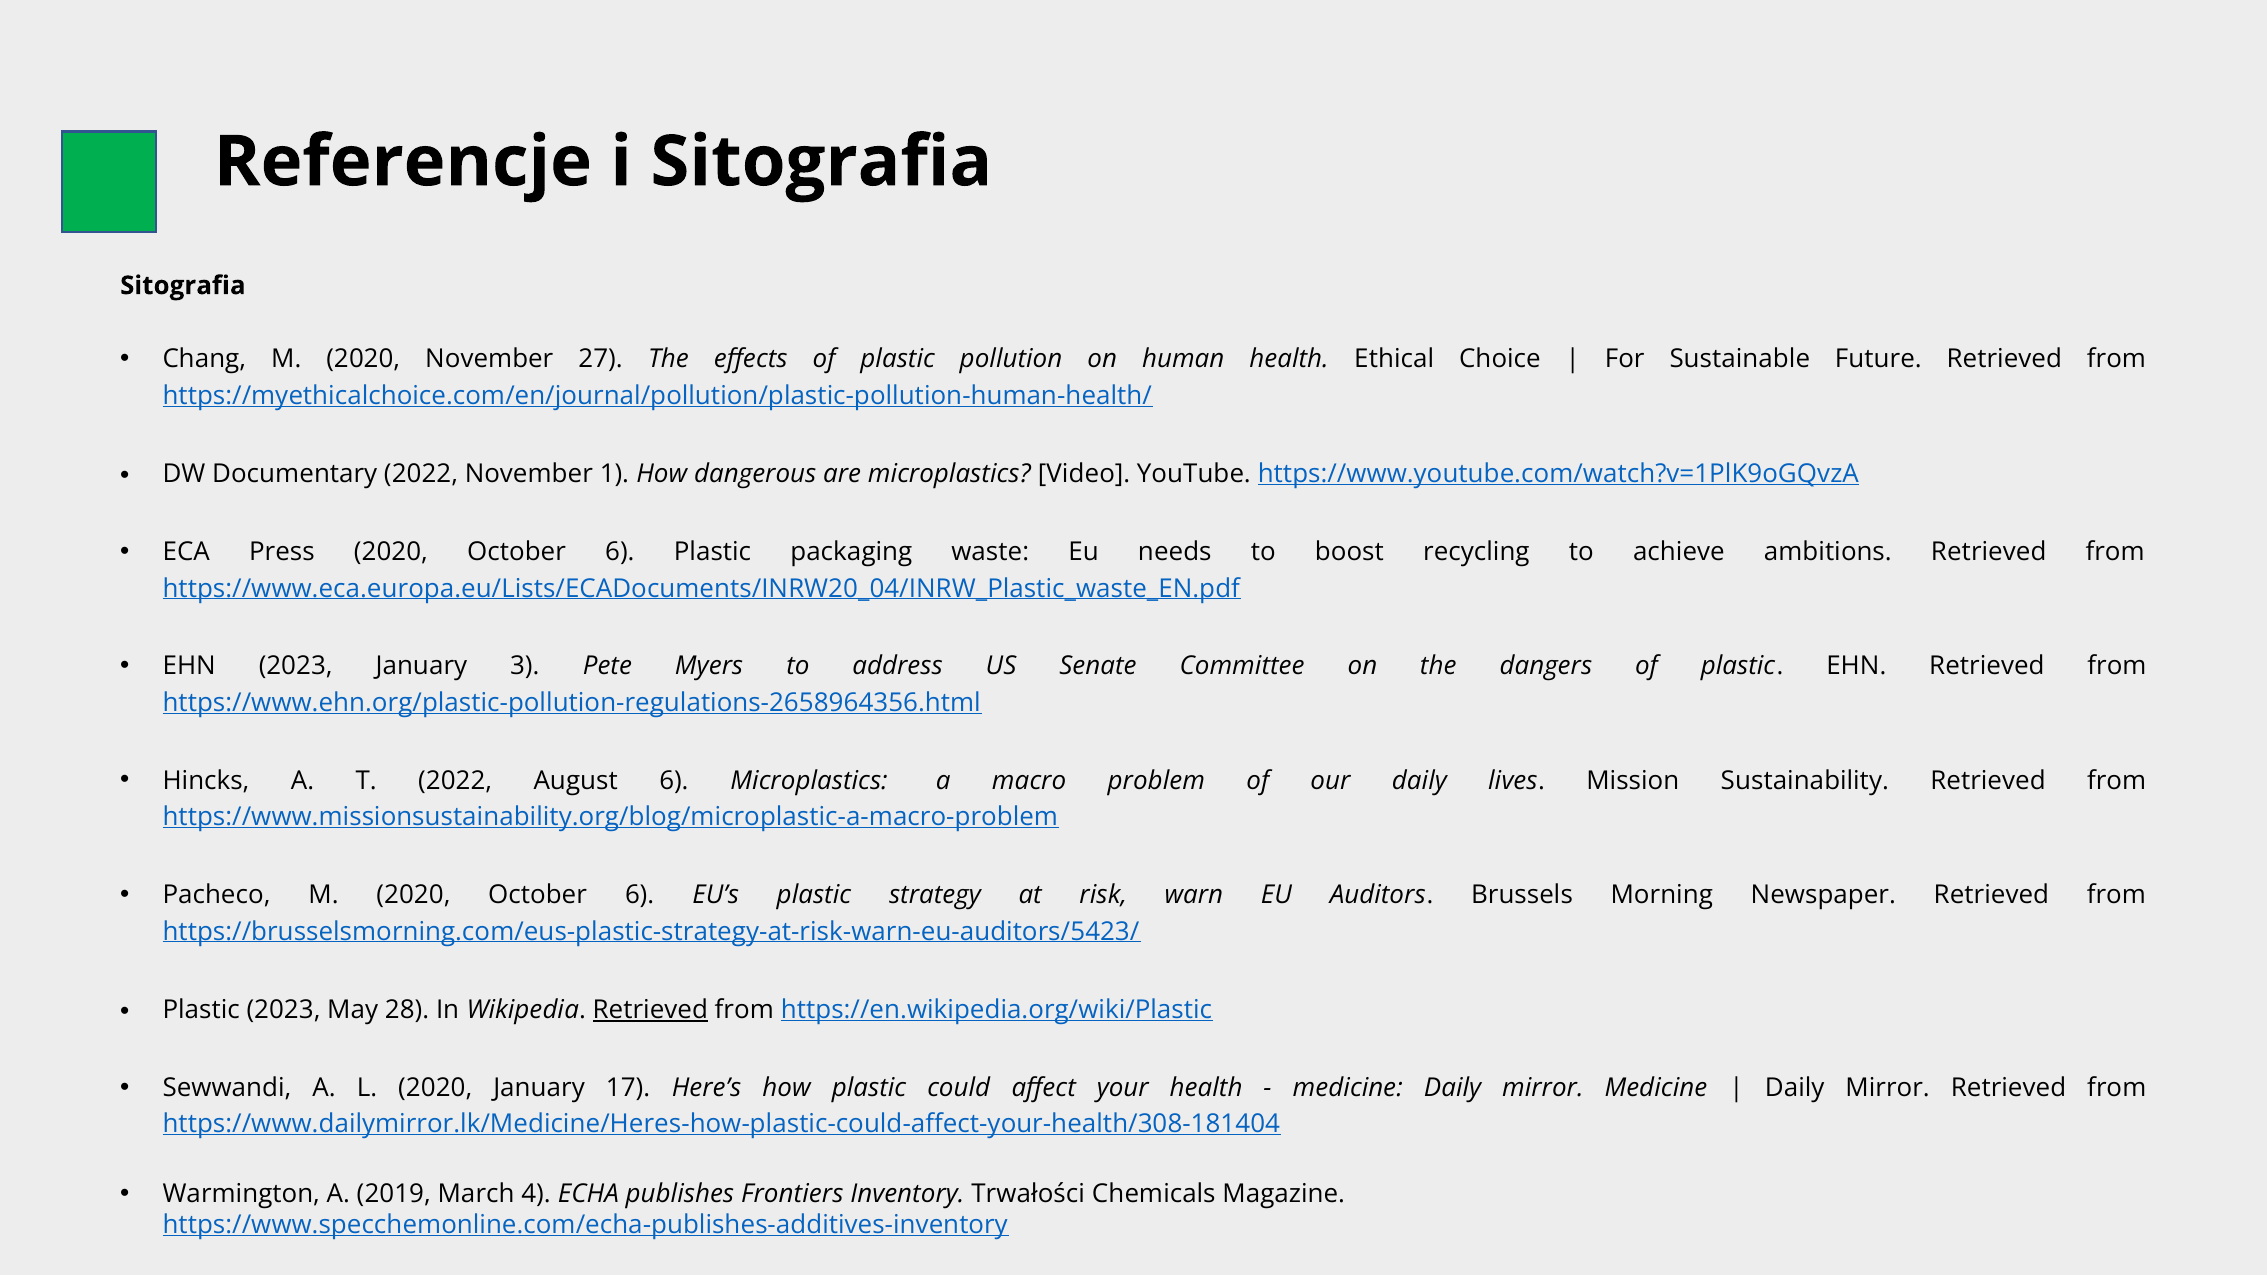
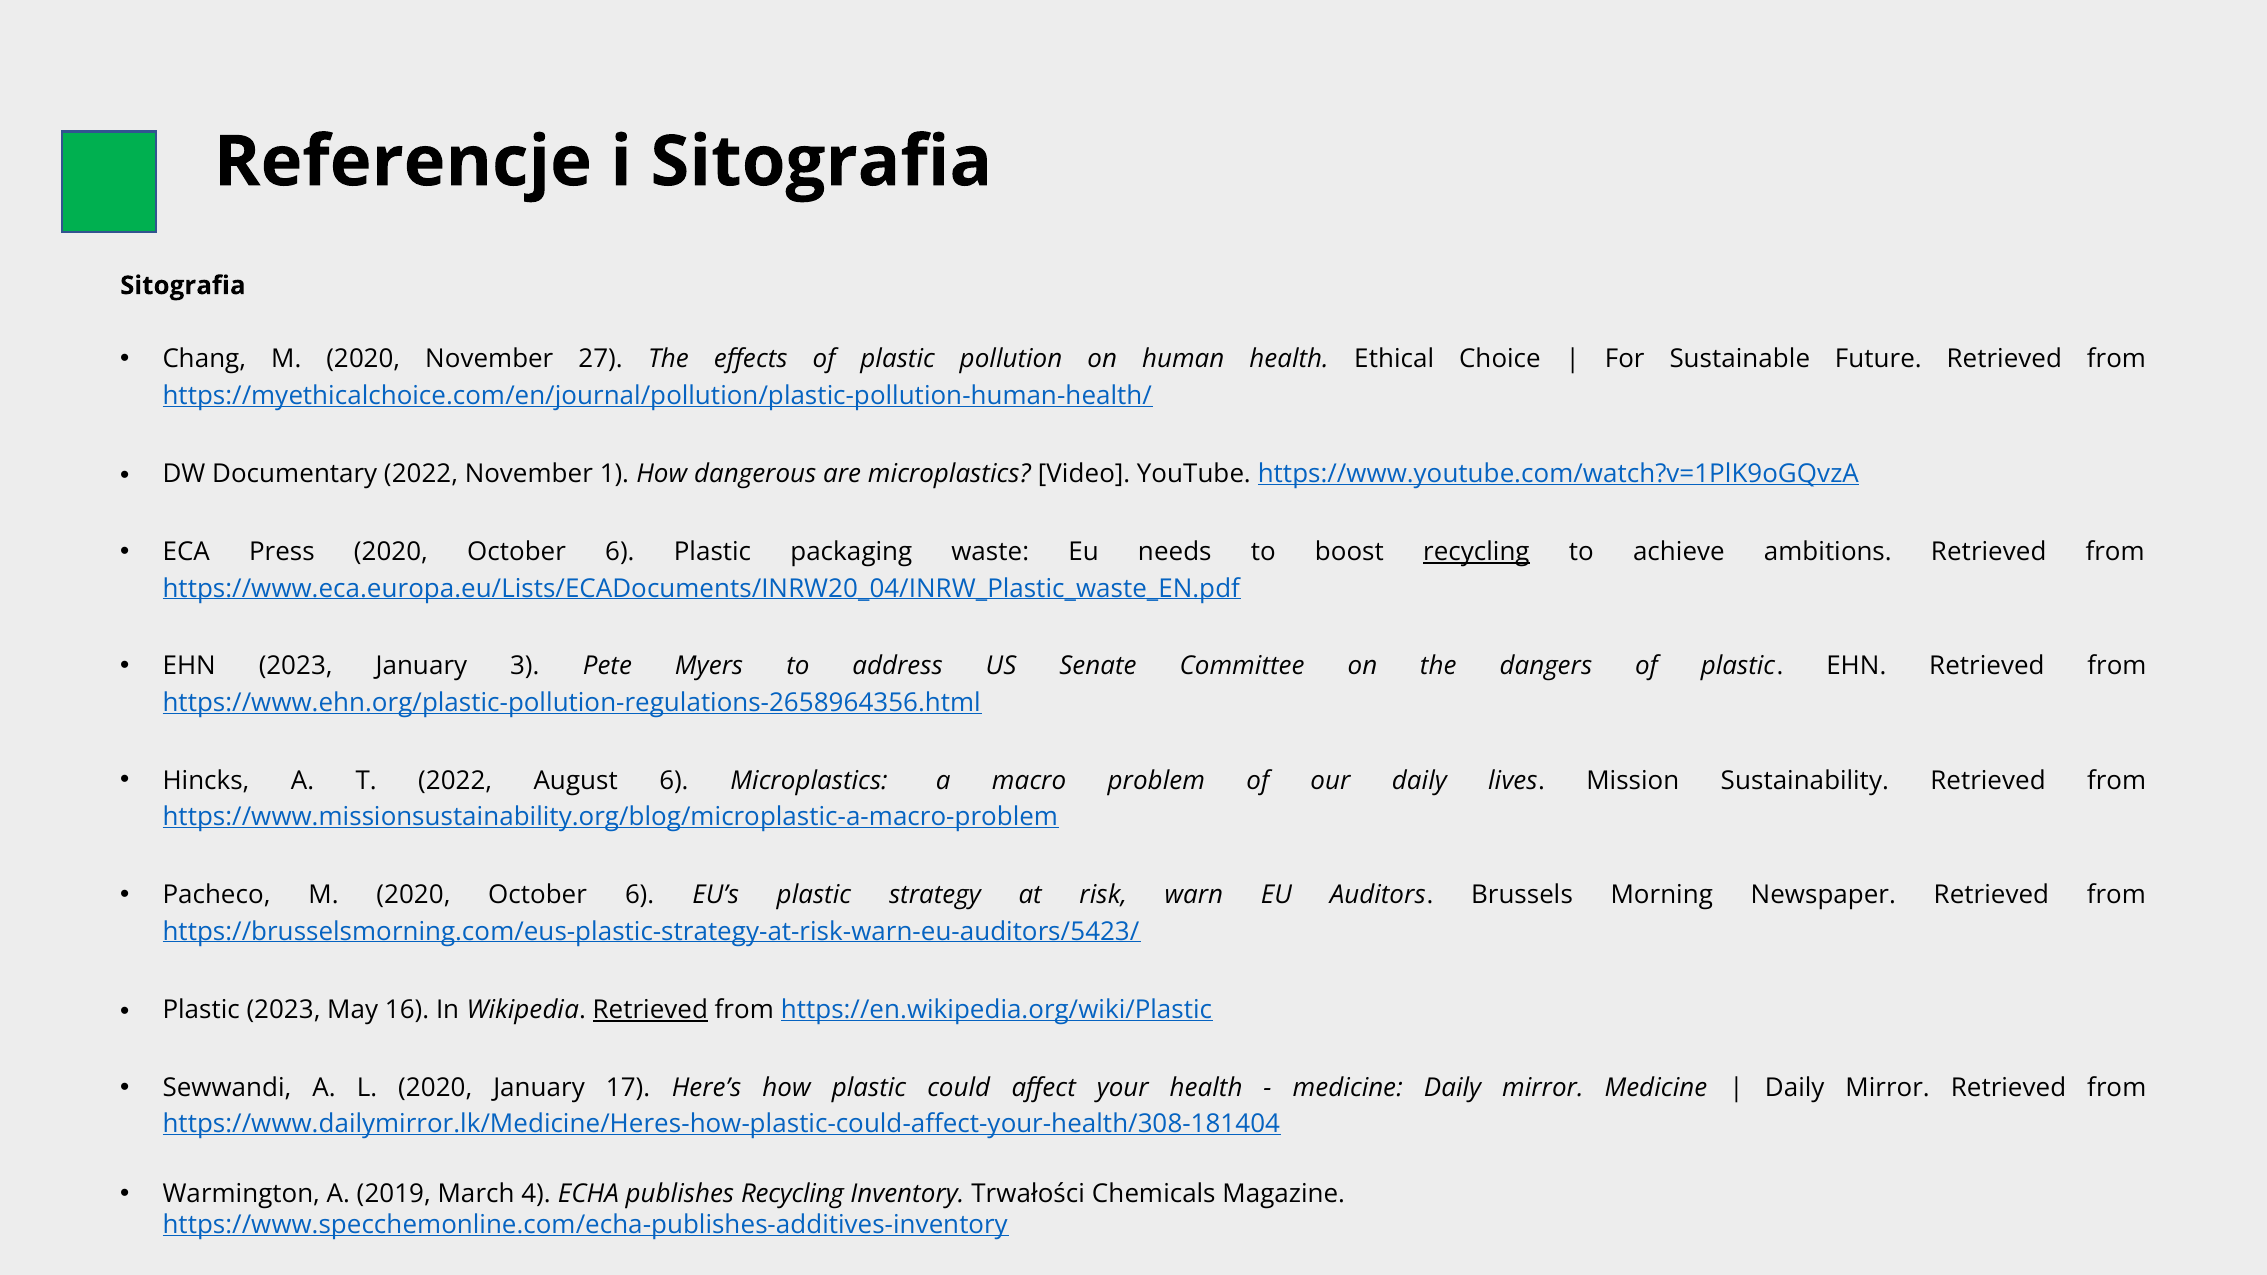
recycling at (1476, 552) underline: none -> present
28: 28 -> 16
publishes Frontiers: Frontiers -> Recycling
